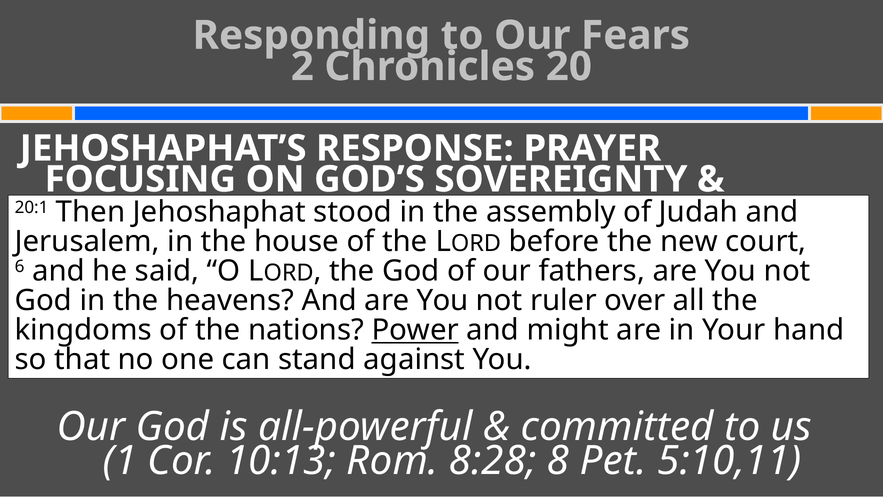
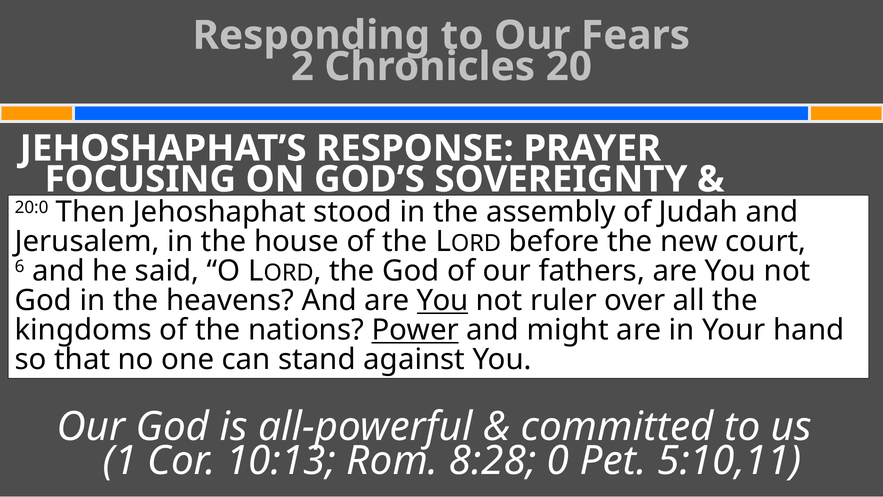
20:1: 20:1 -> 20:0
You at (443, 300) underline: none -> present
8: 8 -> 0
